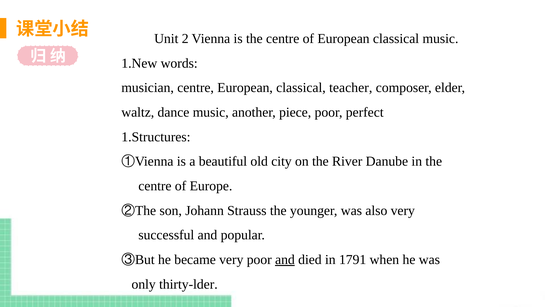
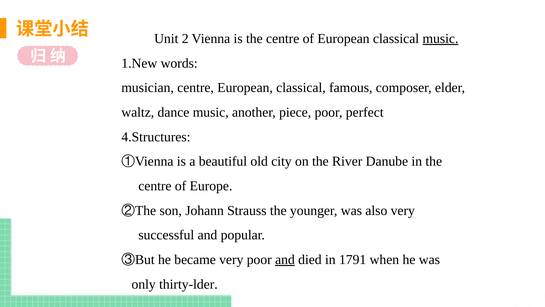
music at (440, 39) underline: none -> present
teacher: teacher -> famous
1.Structures: 1.Structures -> 4.Structures
